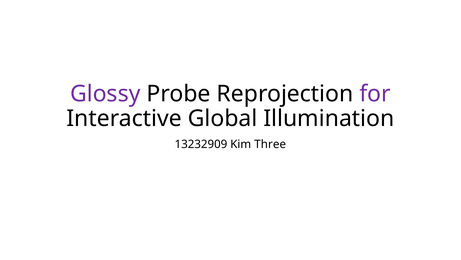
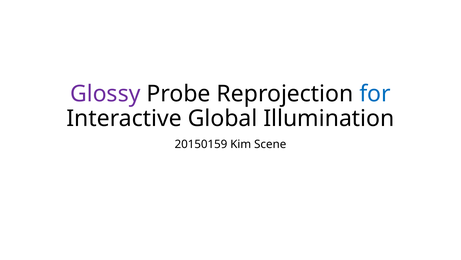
for colour: purple -> blue
13232909: 13232909 -> 20150159
Three: Three -> Scene
